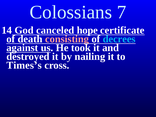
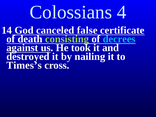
7: 7 -> 4
hope: hope -> false
consisting colour: pink -> light green
